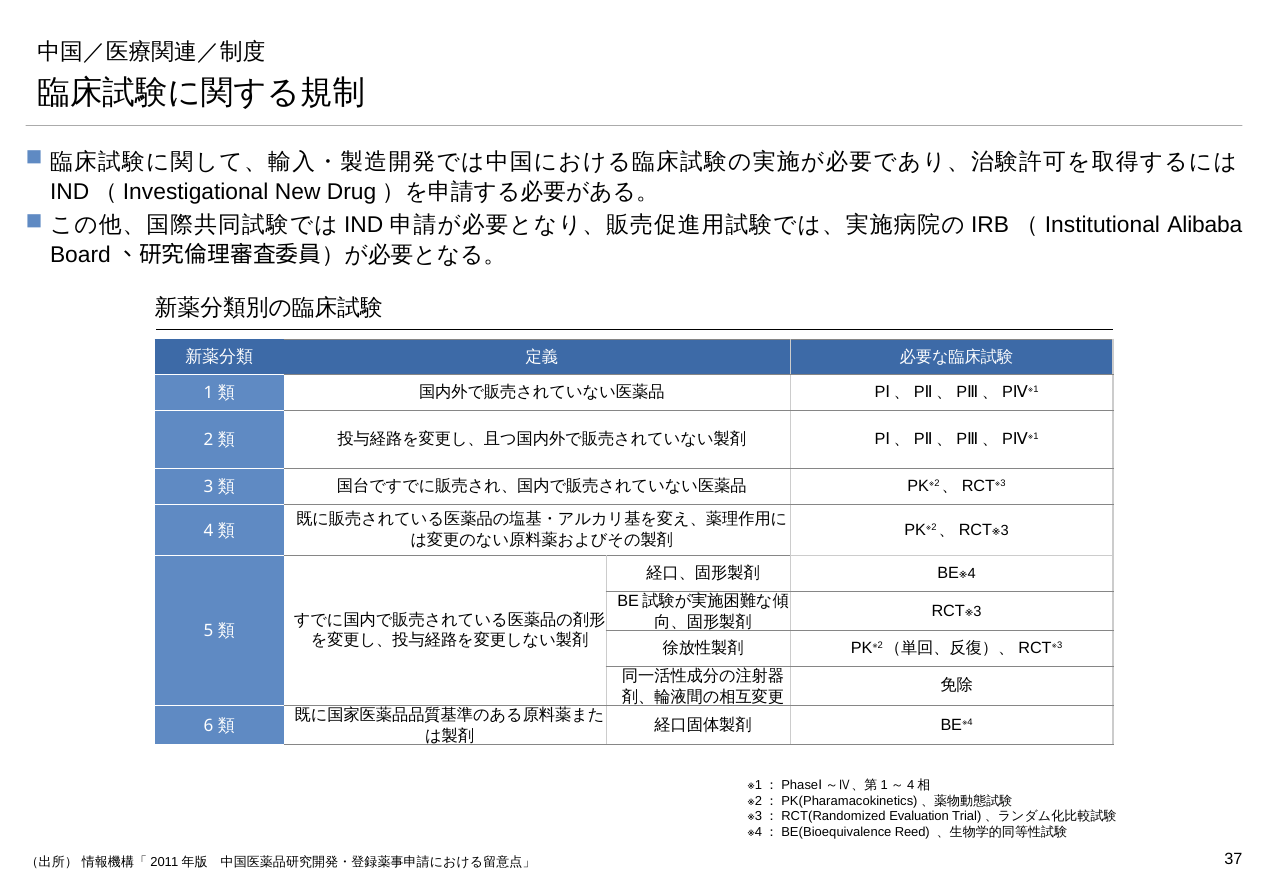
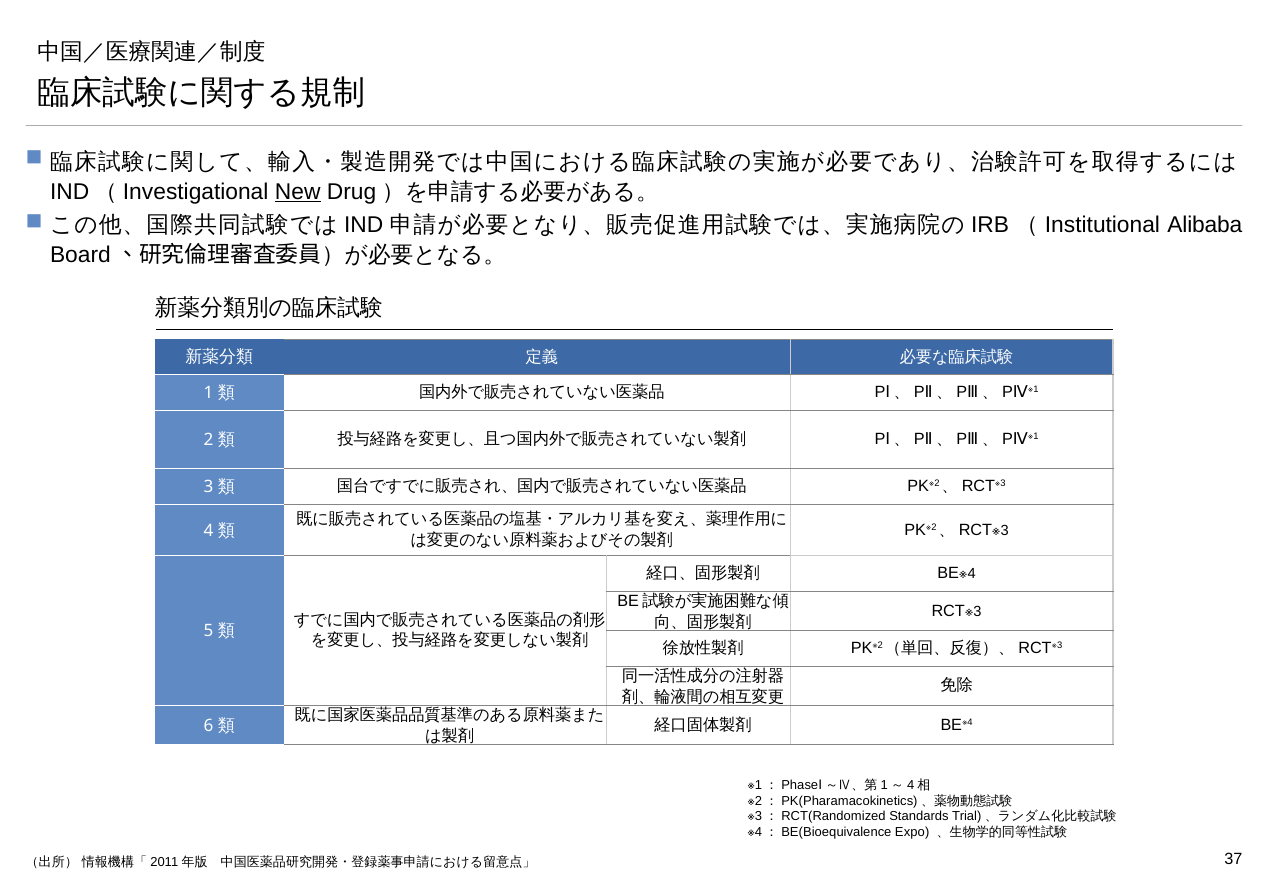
New underline: none -> present
Evaluation: Evaluation -> Standards
Reed: Reed -> Expo
